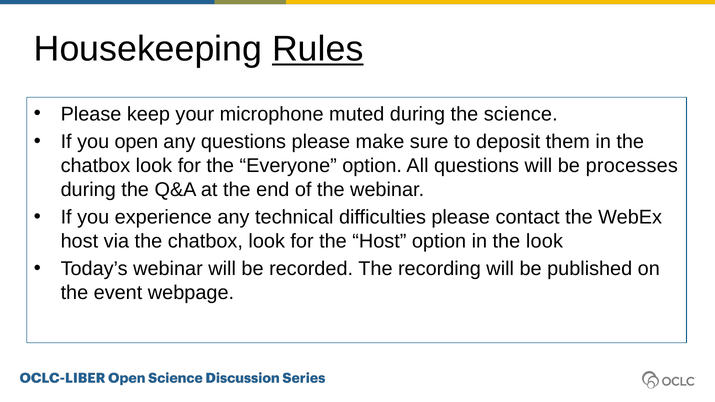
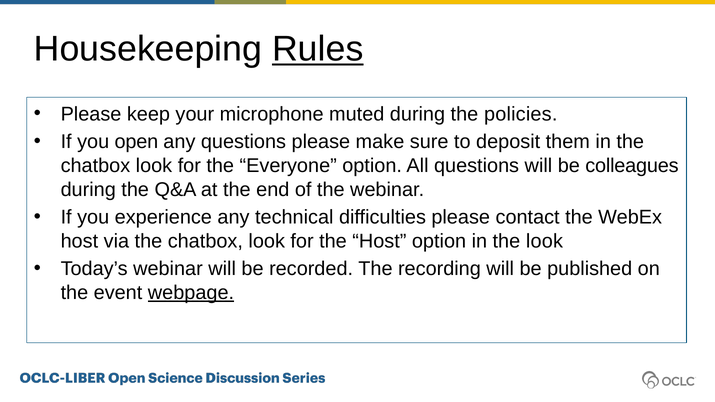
science: science -> policies
processes: processes -> colleagues
webpage underline: none -> present
